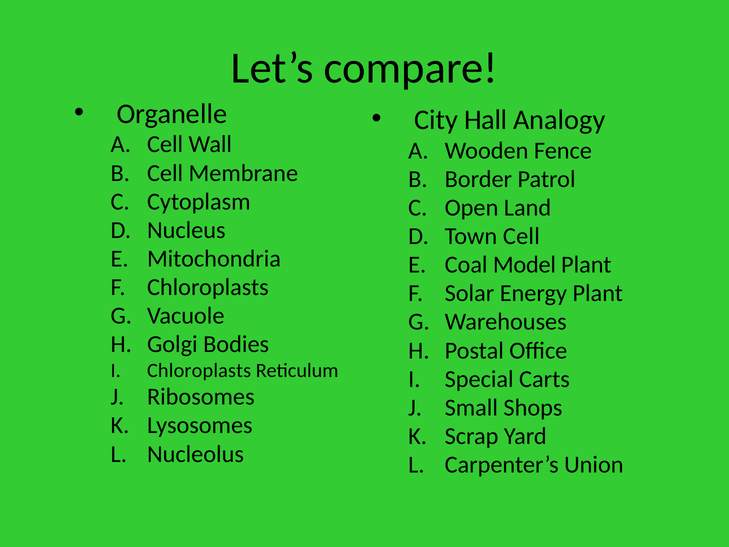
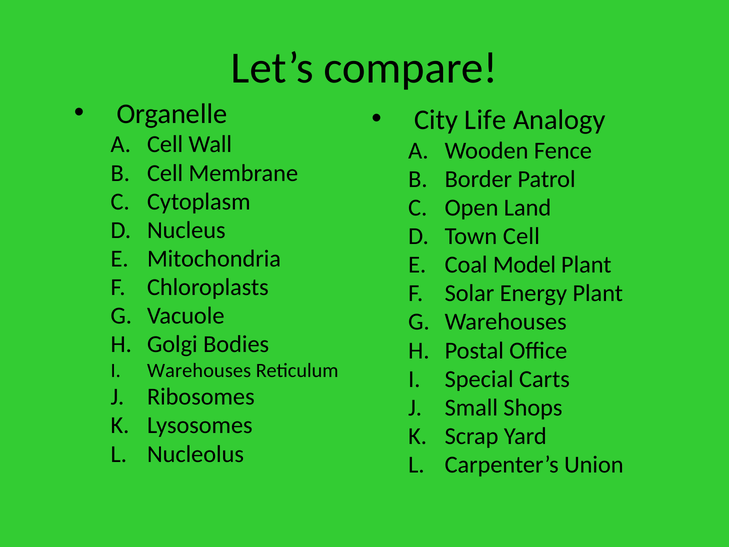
Hall: Hall -> Life
Chloroplasts at (199, 370): Chloroplasts -> Warehouses
